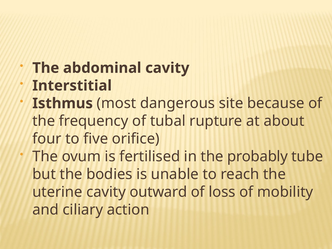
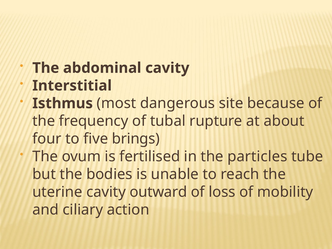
orifice: orifice -> brings
probably: probably -> particles
